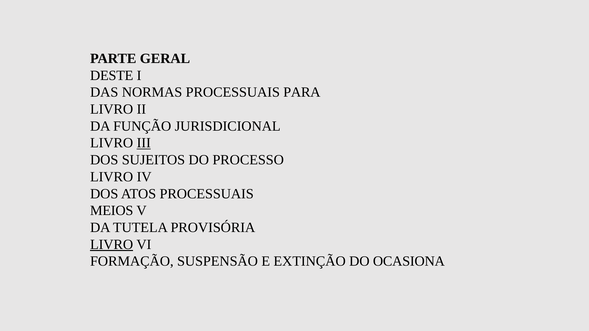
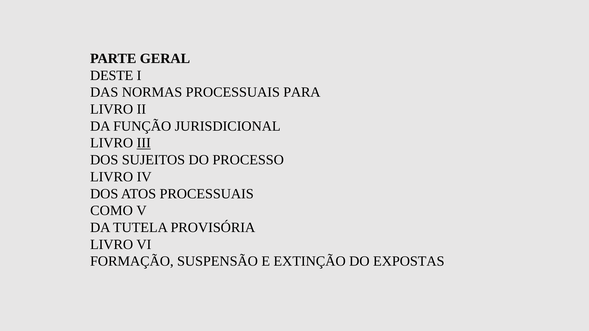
MEIOS: MEIOS -> COMO
LIVRO at (112, 245) underline: present -> none
OCASIONA: OCASIONA -> EXPOSTAS
